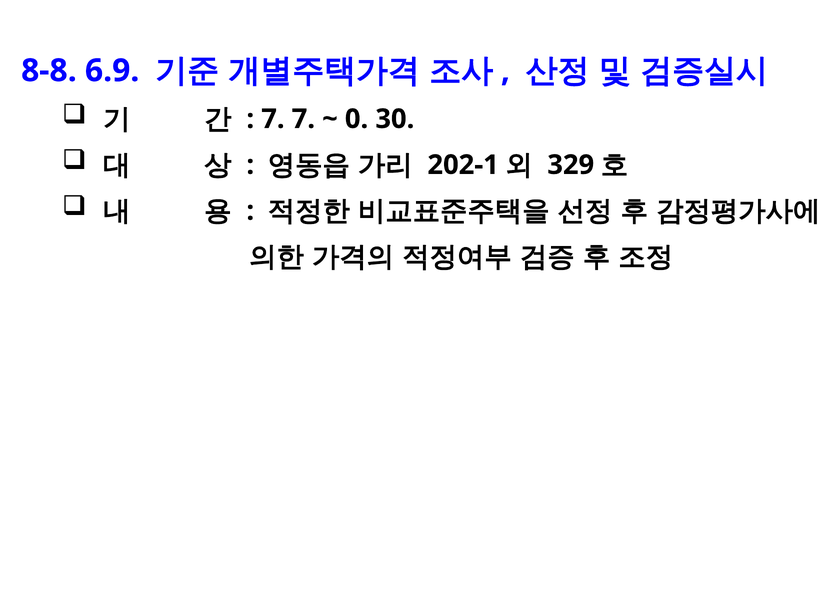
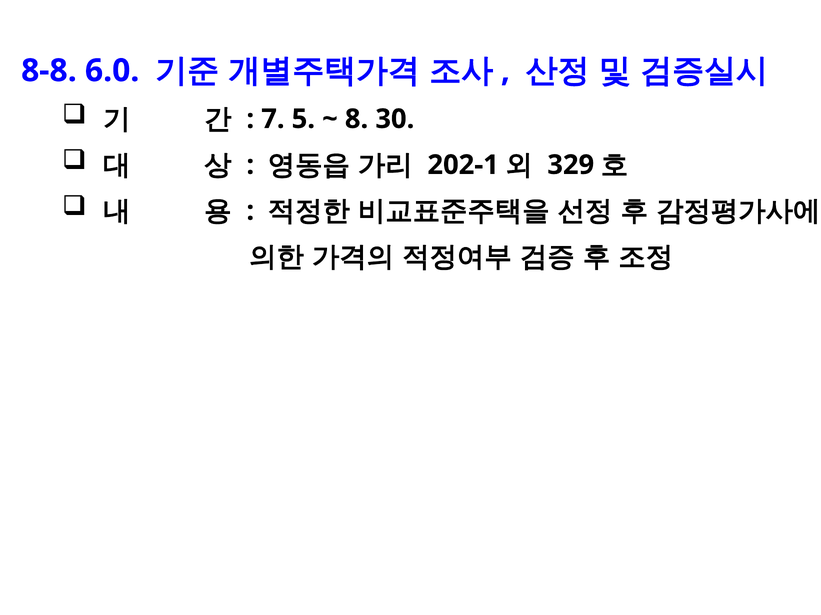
6.9: 6.9 -> 6.0
7 7: 7 -> 5
0: 0 -> 8
